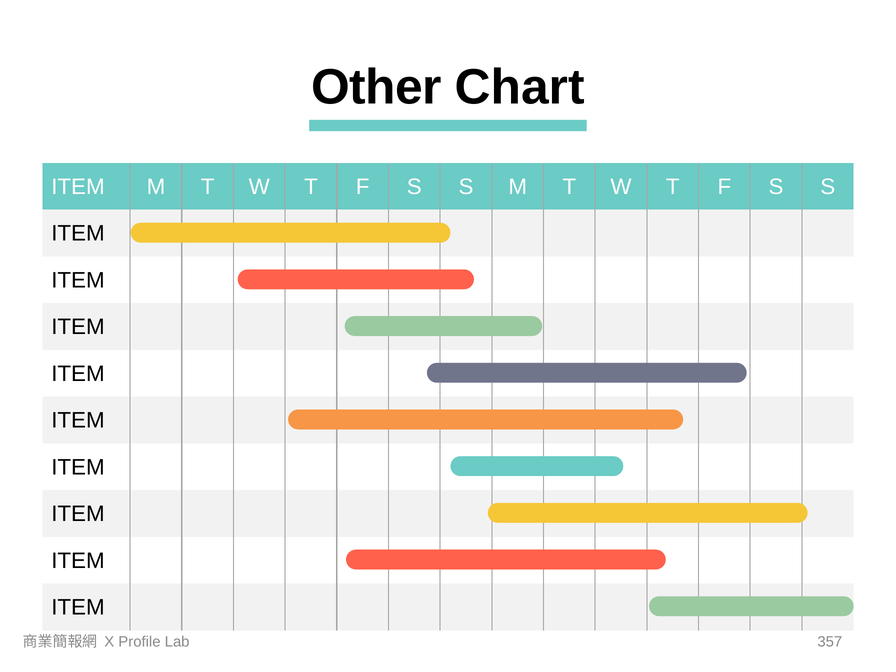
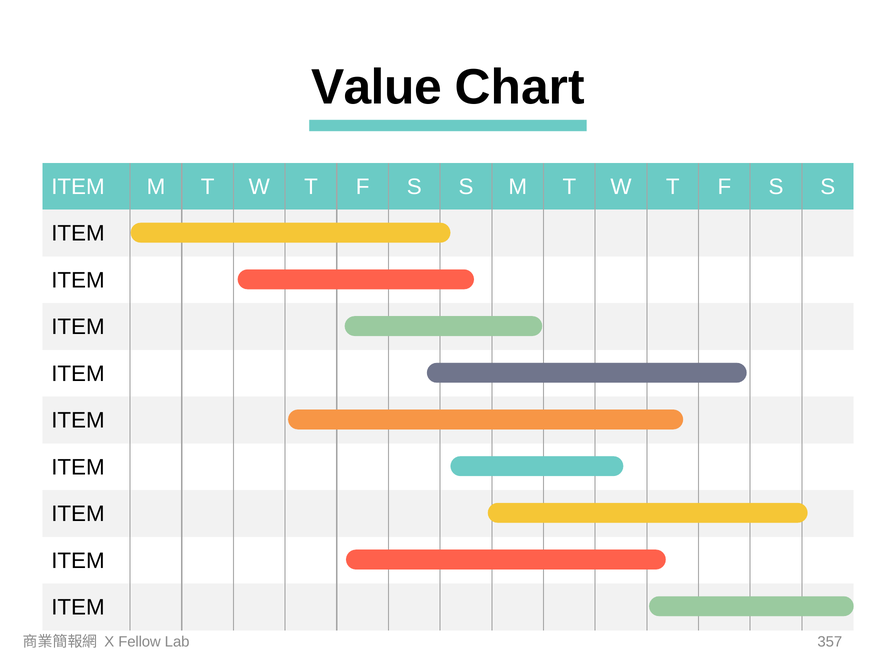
Other: Other -> Value
Profile: Profile -> Fellow
